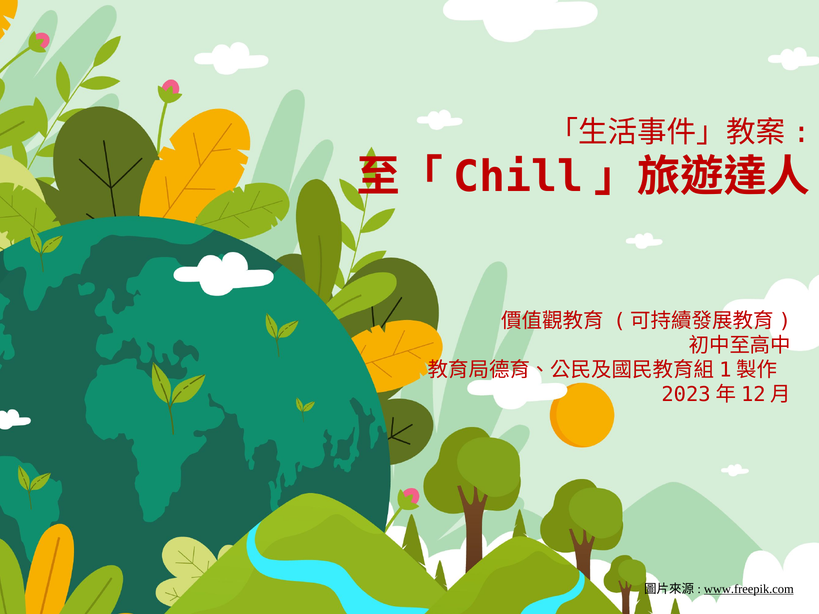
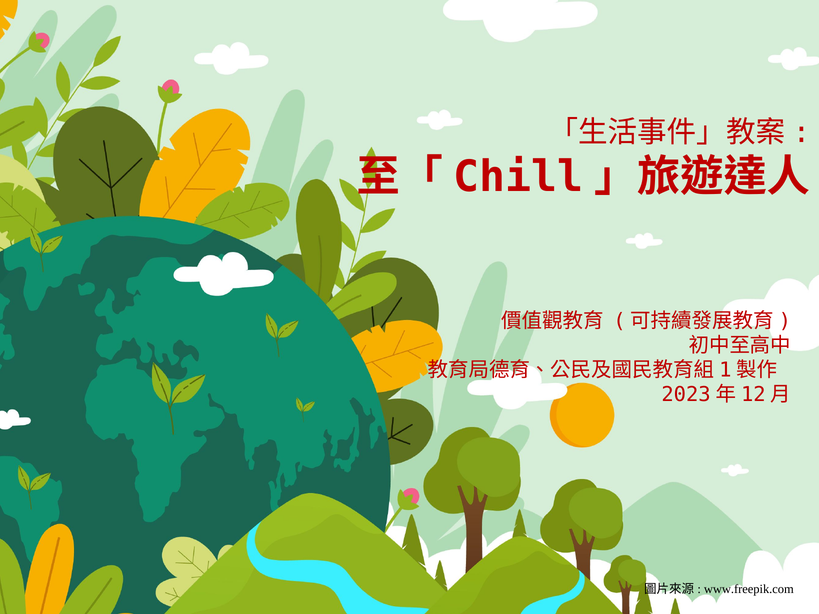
www.freepik.com underline: present -> none
